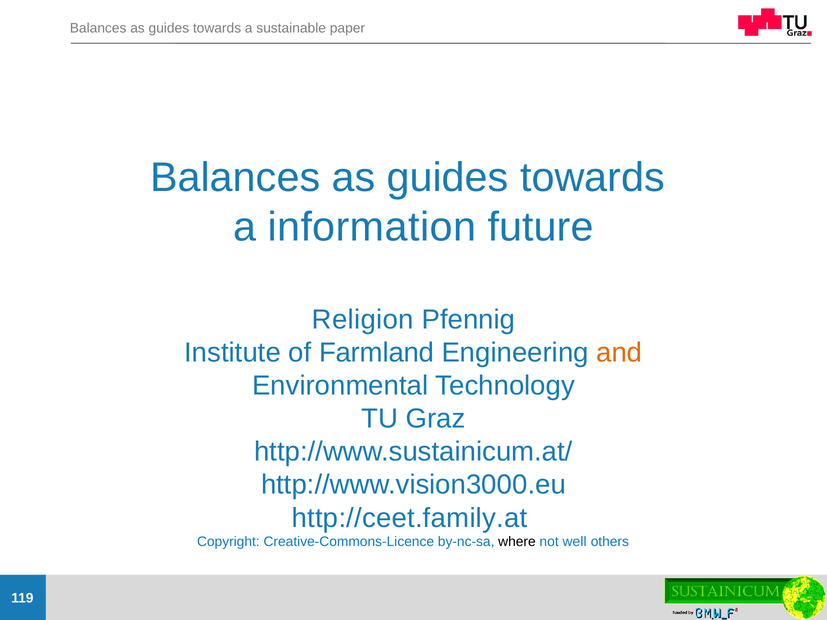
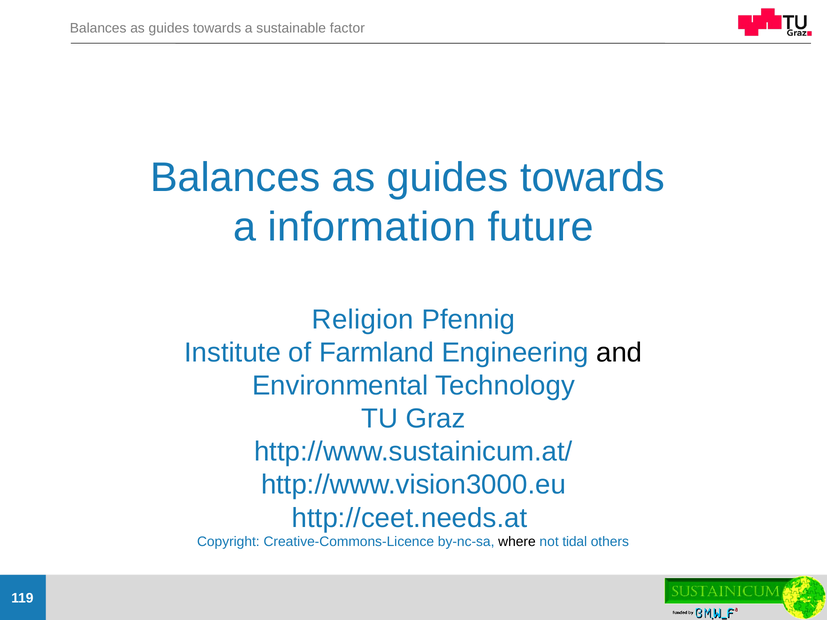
paper: paper -> factor
and colour: orange -> black
http://ceet.family.at: http://ceet.family.at -> http://ceet.needs.at
well: well -> tidal
